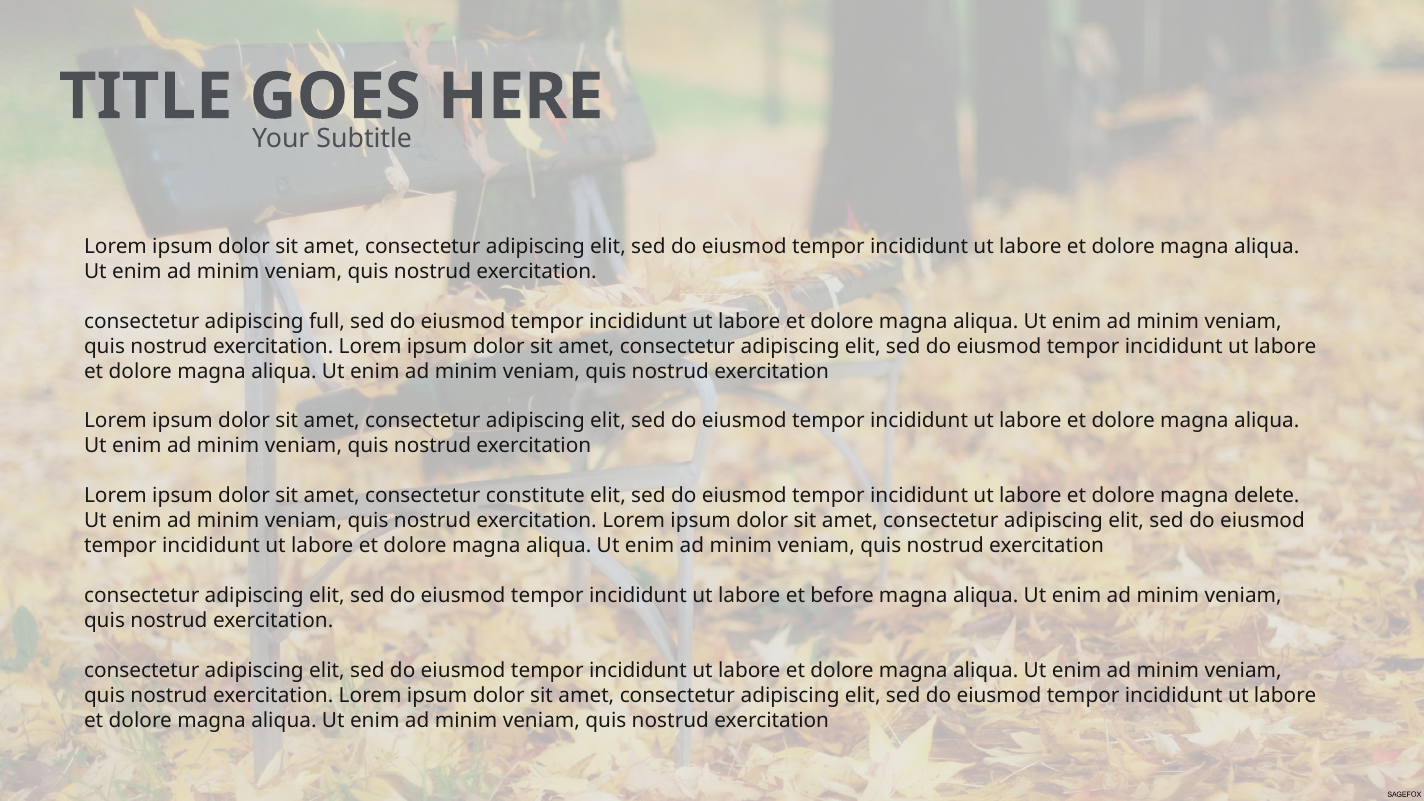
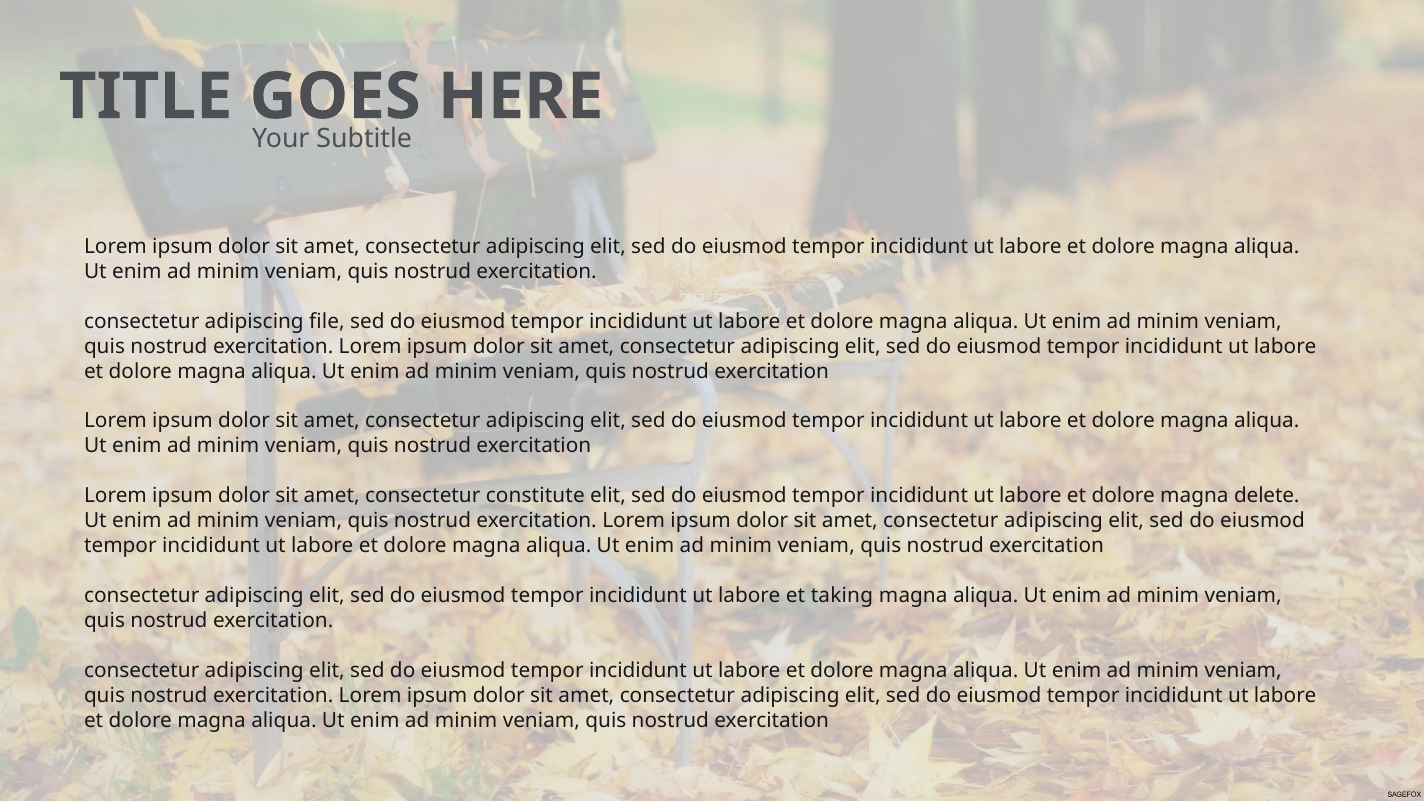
full: full -> file
before: before -> taking
